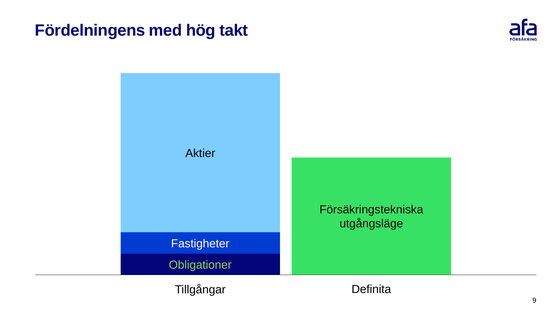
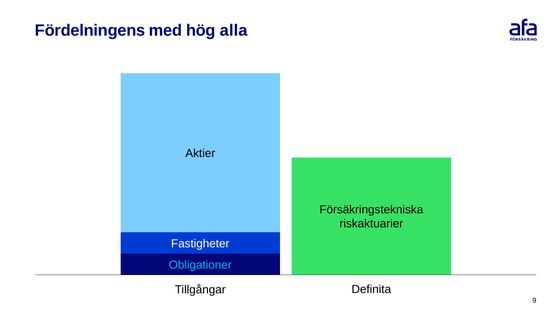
takt: takt -> alla
utgångsläge: utgångsläge -> riskaktuarier
Obligationer colour: light green -> light blue
